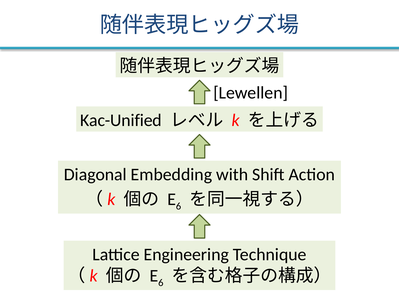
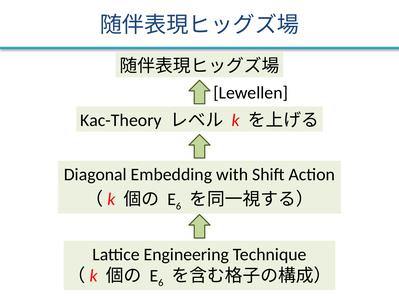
Kac-Unified: Kac-Unified -> Kac-Theory
